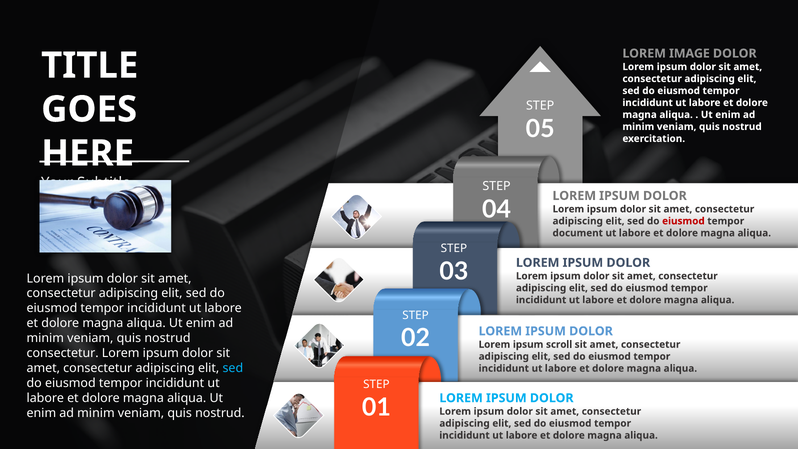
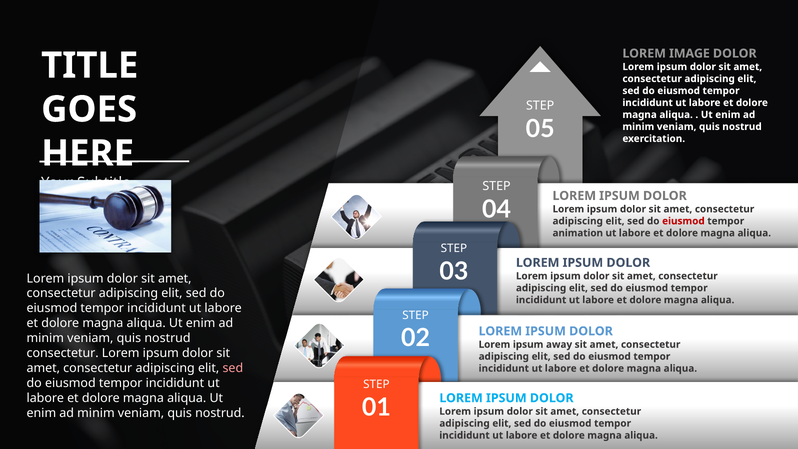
document: document -> animation
scroll: scroll -> away
sed at (233, 368) colour: light blue -> pink
